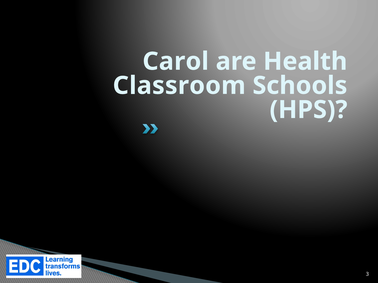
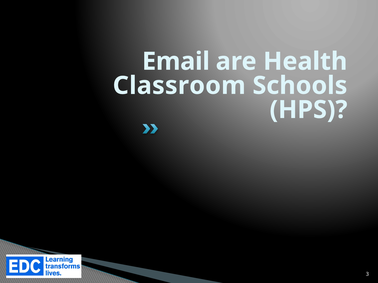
Carol: Carol -> Email
